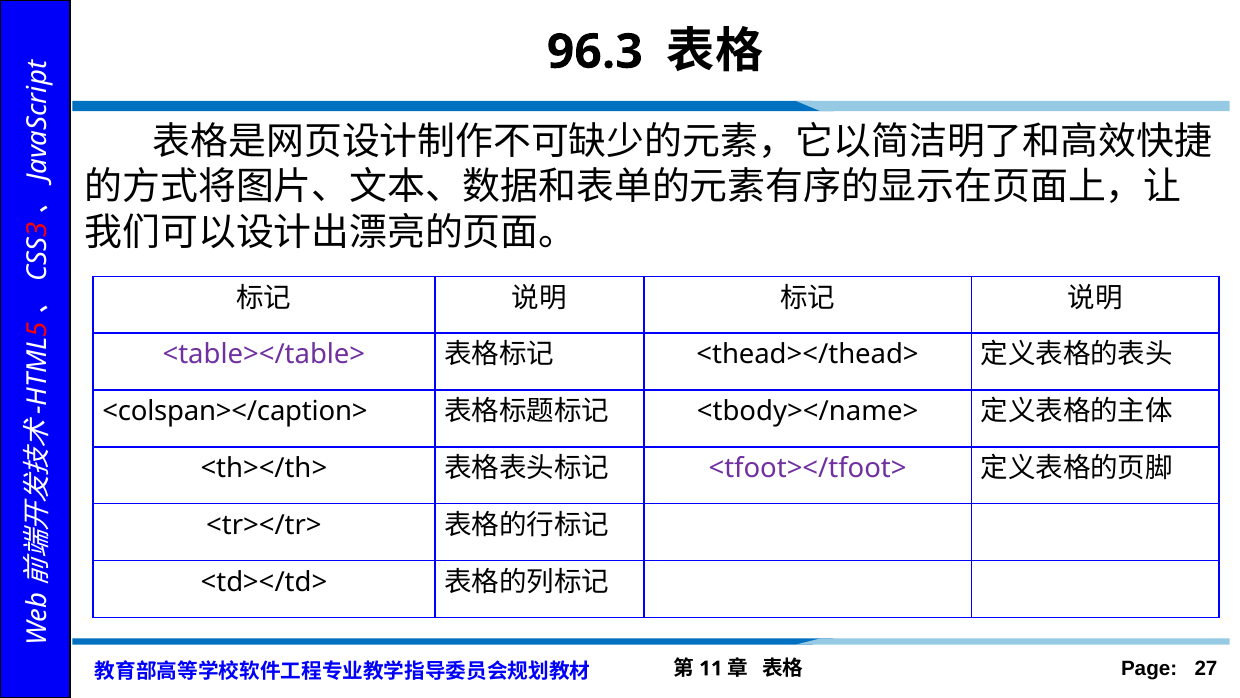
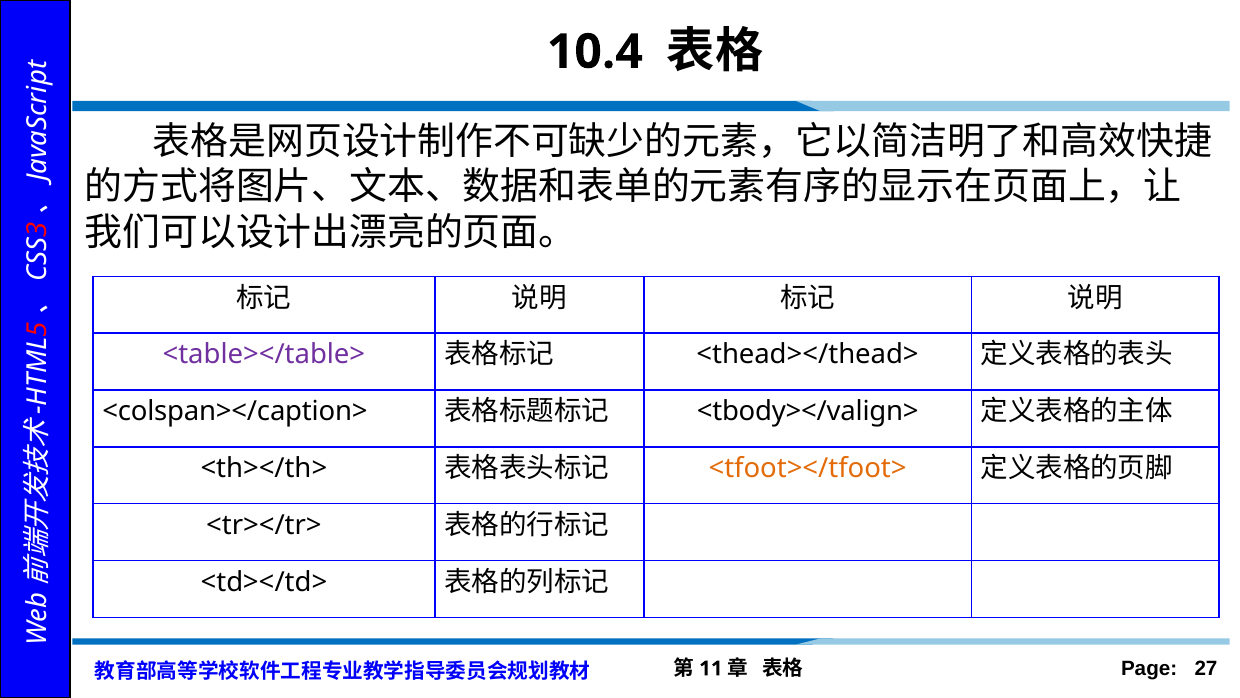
96.3: 96.3 -> 10.4
<tbody></name>: <tbody></name> -> <tbody></valign>
<tfoot></tfoot> colour: purple -> orange
